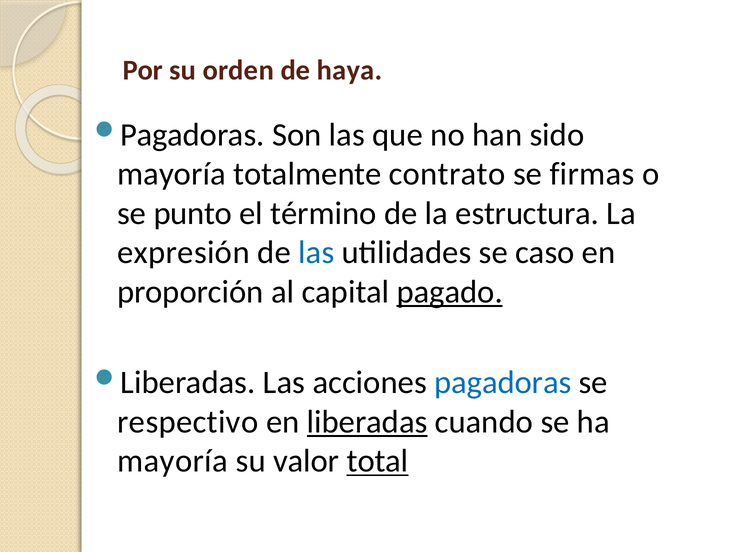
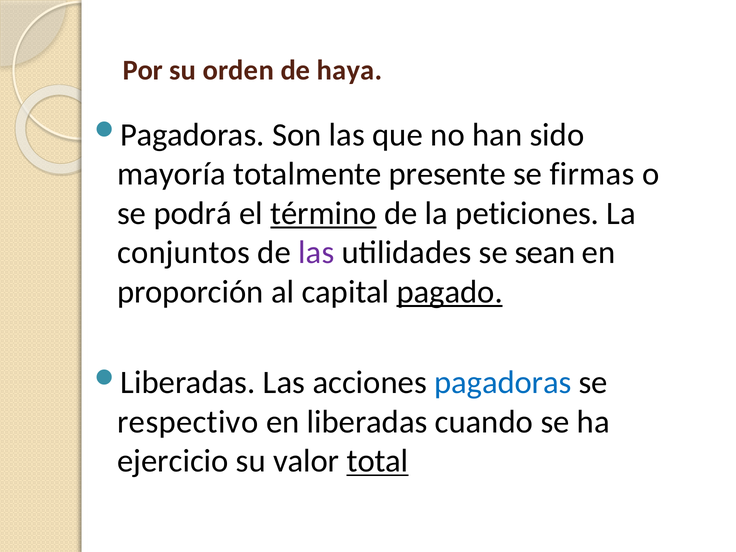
contrato: contrato -> presente
punto: punto -> podrá
término underline: none -> present
estructura: estructura -> peticiones
expresión: expresión -> conjuntos
las at (316, 253) colour: blue -> purple
caso: caso -> sean
liberadas underline: present -> none
mayoría at (173, 461): mayoría -> ejercicio
